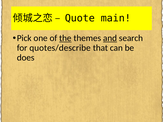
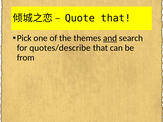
Quote main: main -> that
the underline: present -> none
does: does -> from
